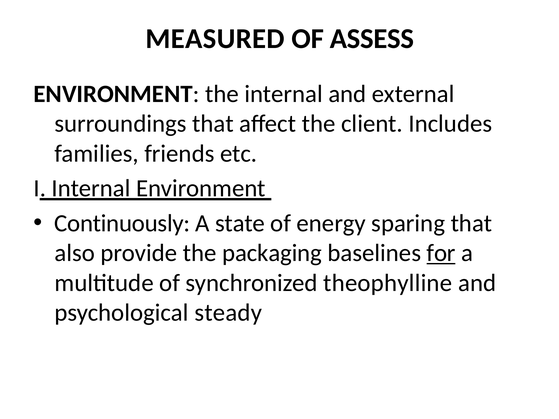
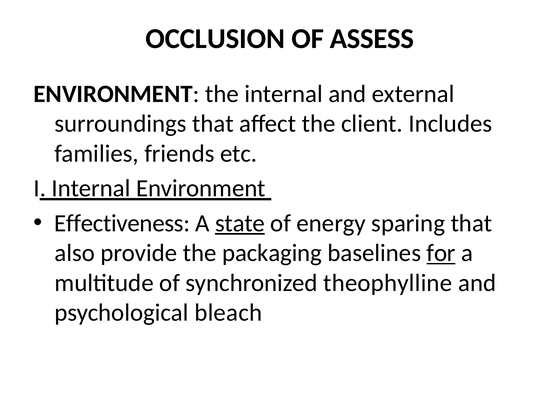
MEASURED: MEASURED -> OCCLUSION
Continuously: Continuously -> Effectiveness
state underline: none -> present
steady: steady -> bleach
